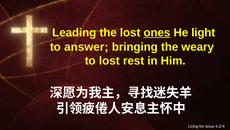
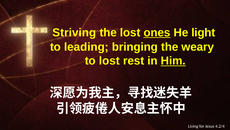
Leading: Leading -> Striving
answer: answer -> leading
Him underline: none -> present
